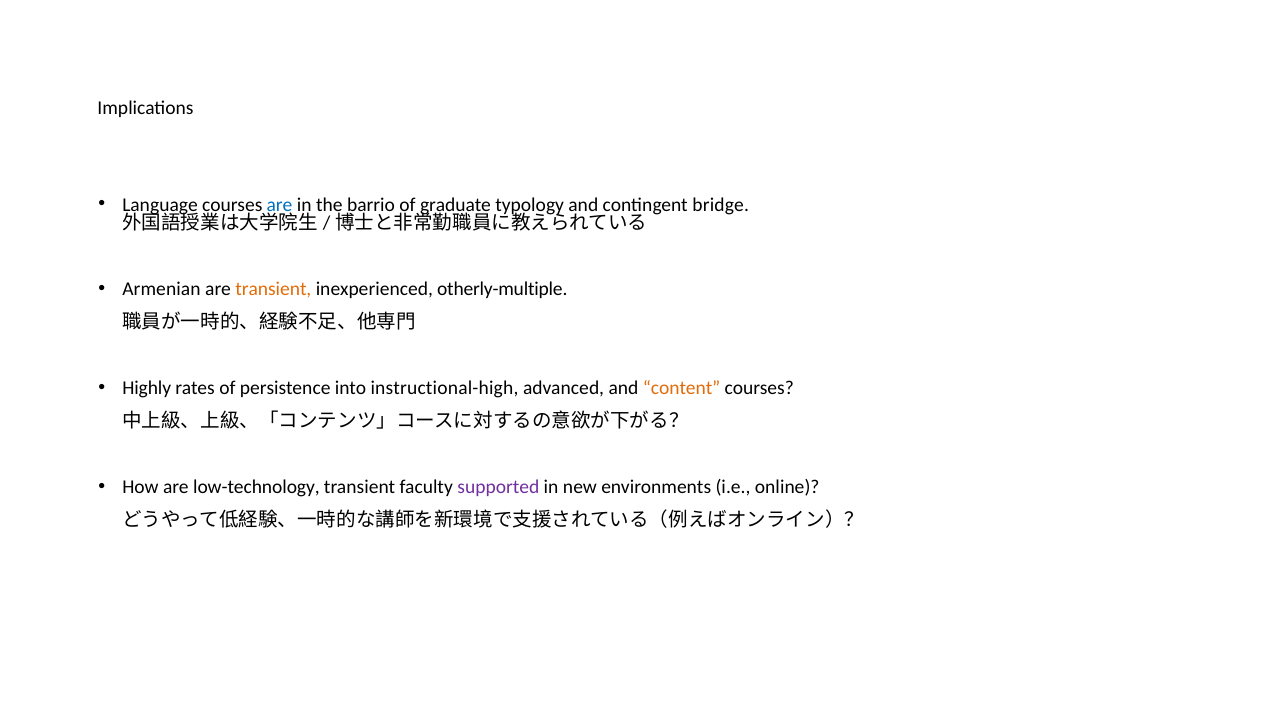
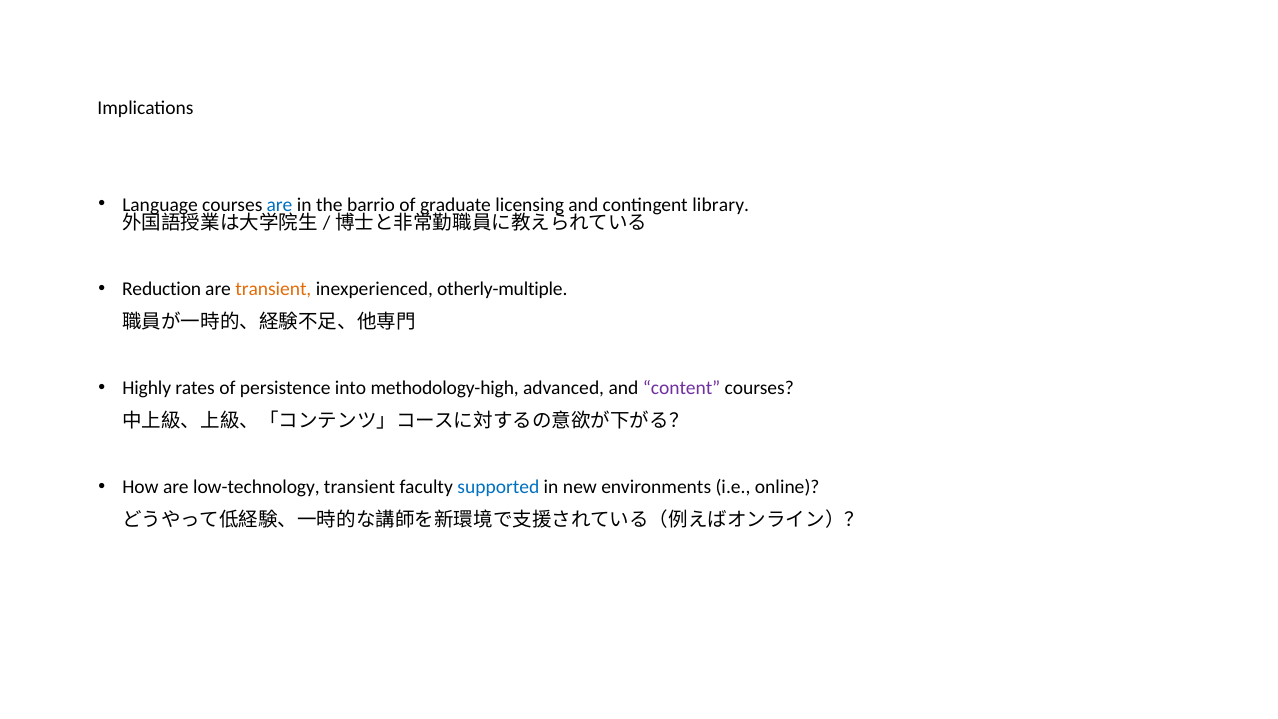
typology: typology -> licensing
bridge: bridge -> library
Armenian: Armenian -> Reduction
instructional-high: instructional-high -> methodology-high
content colour: orange -> purple
supported colour: purple -> blue
